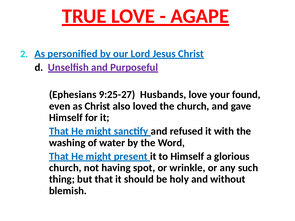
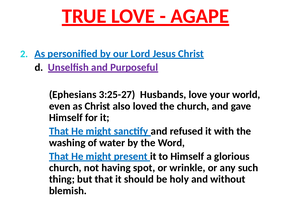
9:25-27: 9:25-27 -> 3:25-27
found: found -> world
